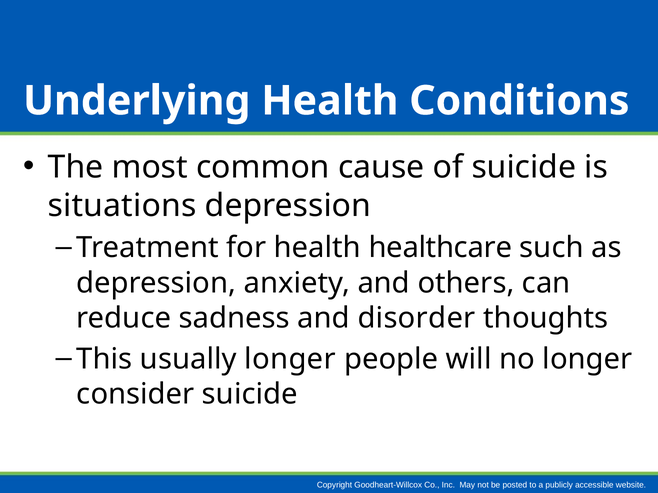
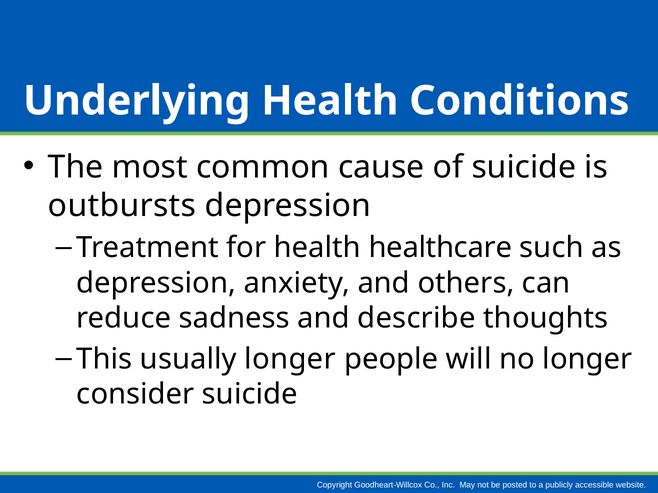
situations: situations -> outbursts
disorder: disorder -> describe
